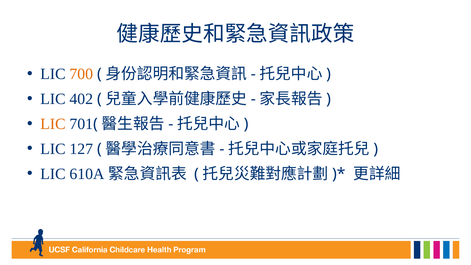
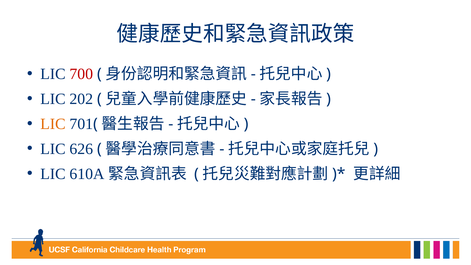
700 colour: orange -> red
402: 402 -> 202
127: 127 -> 626
